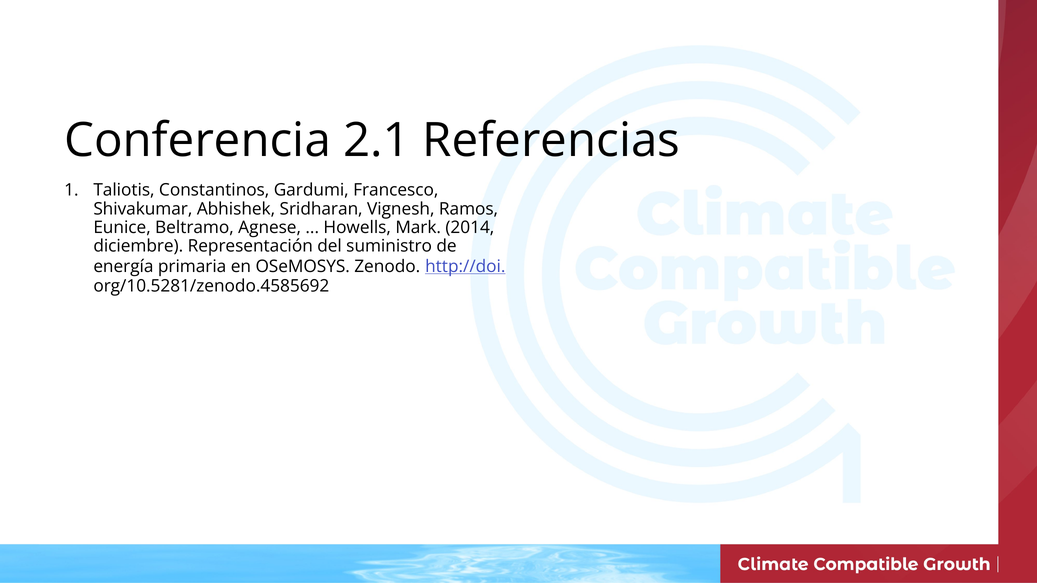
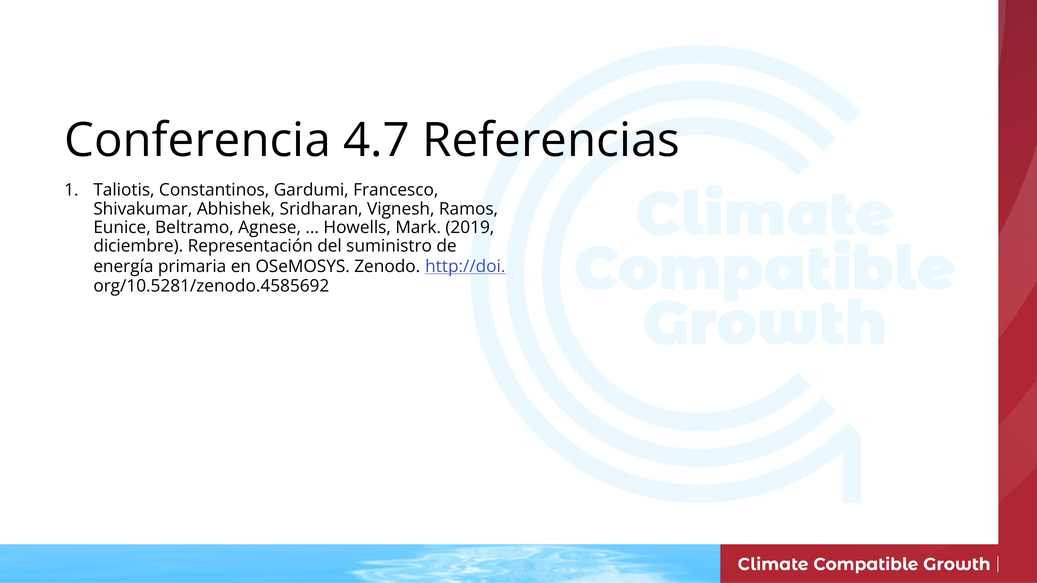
2.1: 2.1 -> 4.7
2014: 2014 -> 2019
